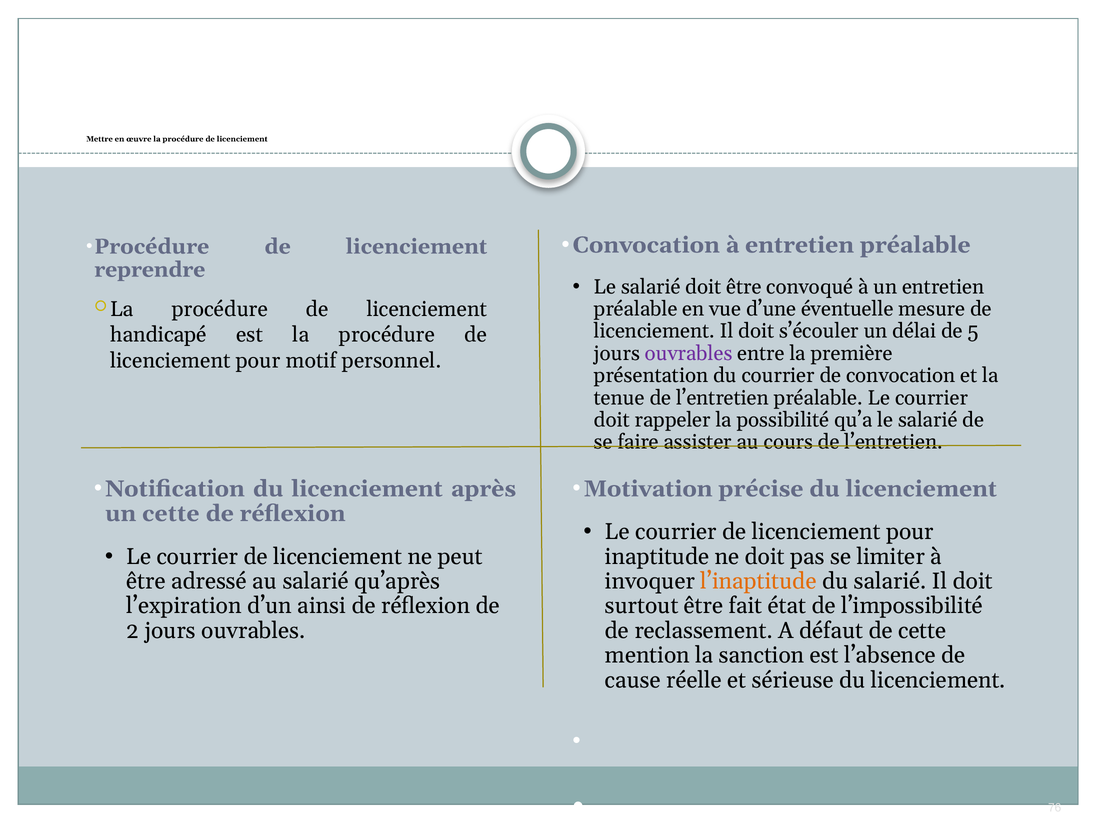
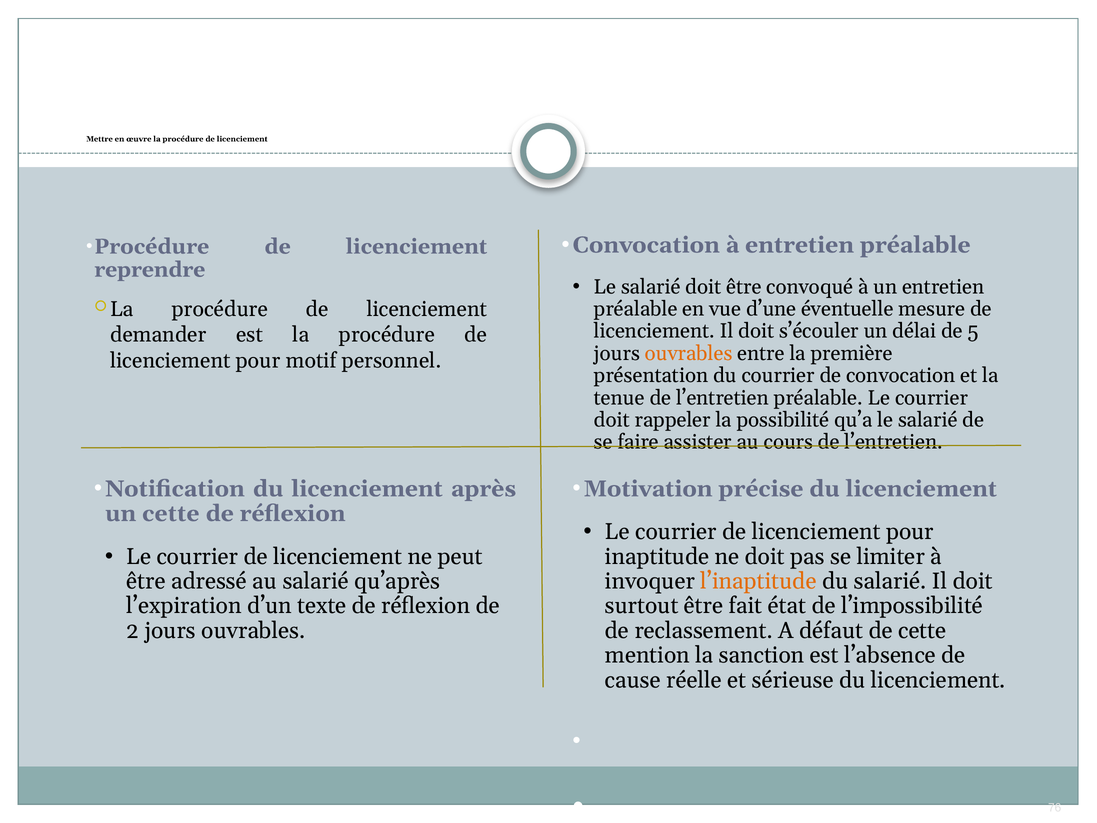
handicapé: handicapé -> demander
ouvrables at (689, 353) colour: purple -> orange
ainsi: ainsi -> texte
